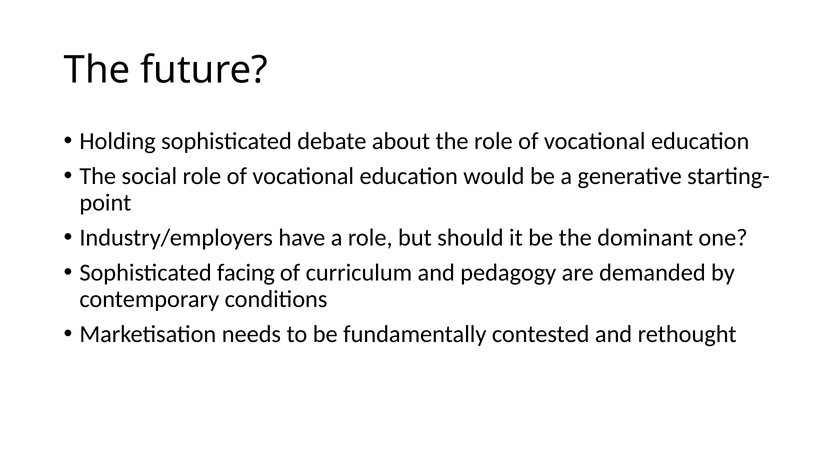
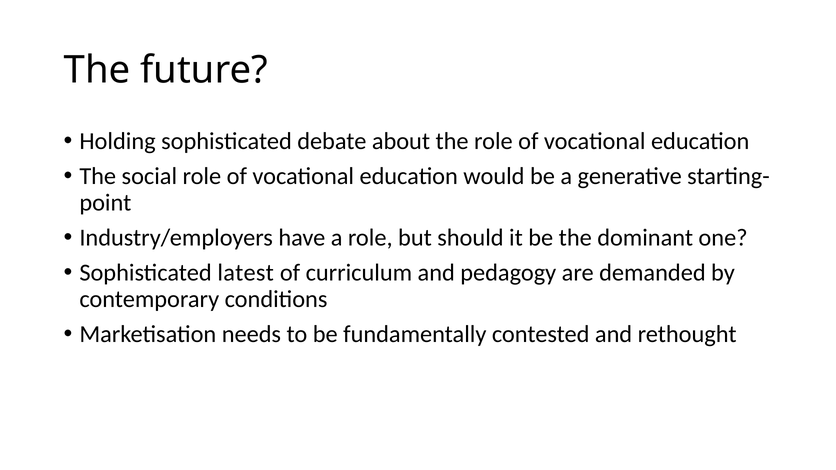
facing: facing -> latest
